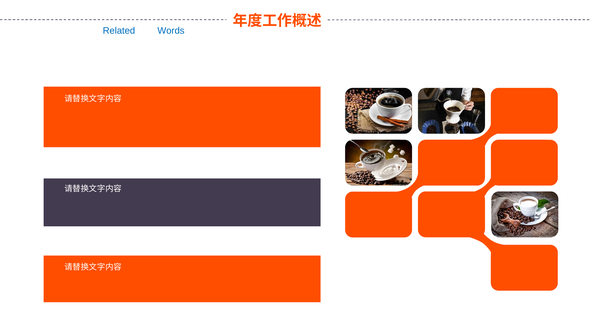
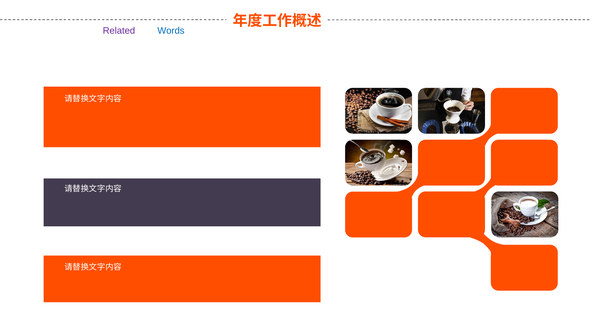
Related colour: blue -> purple
